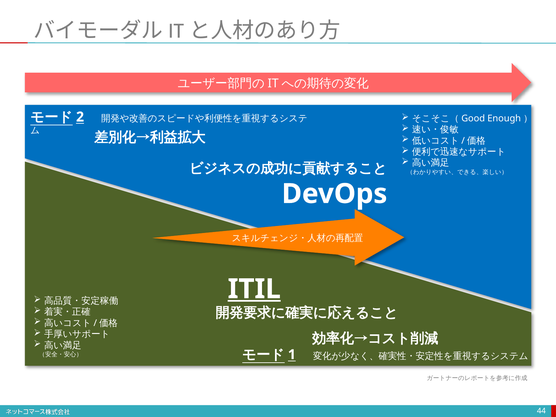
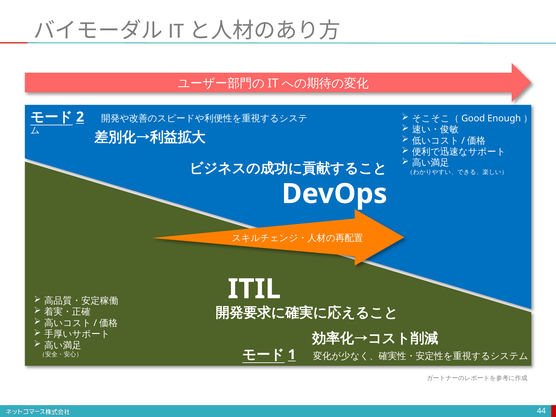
ITIL underline: present -> none
